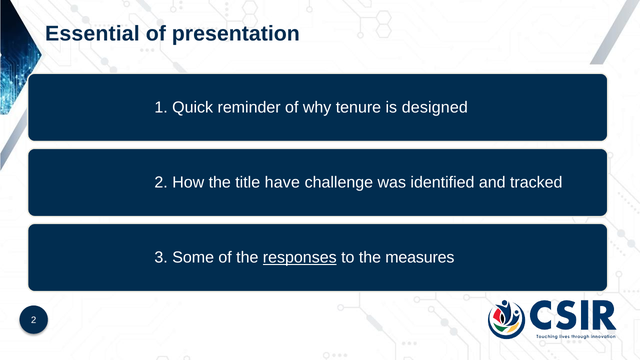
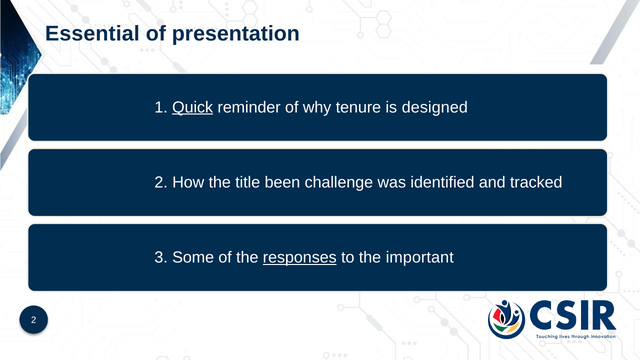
Quick underline: none -> present
have: have -> been
measures: measures -> important
